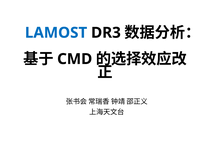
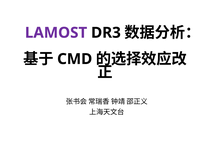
LAMOST colour: blue -> purple
